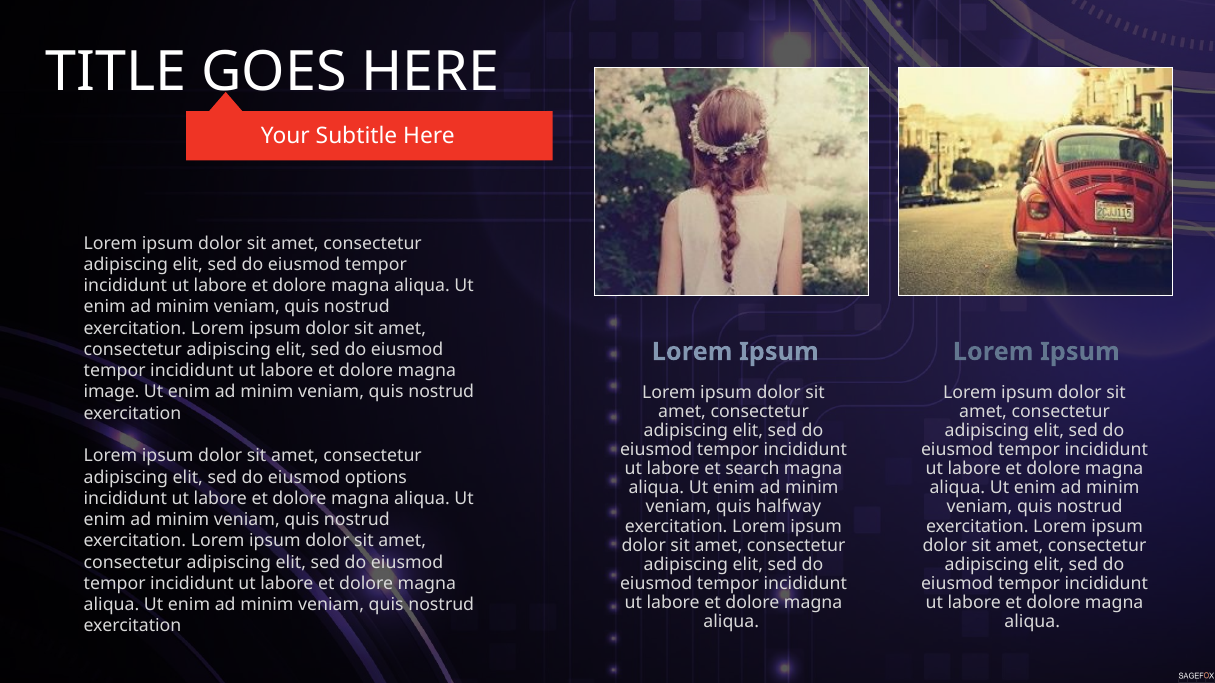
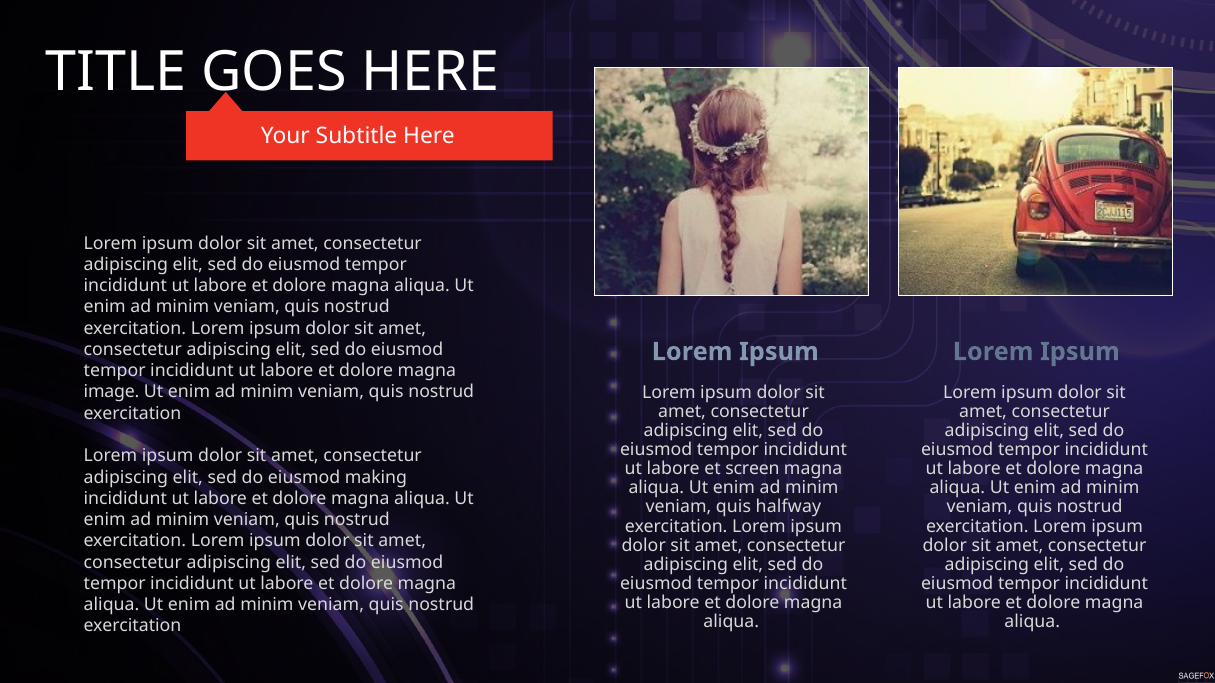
search: search -> screen
options: options -> making
